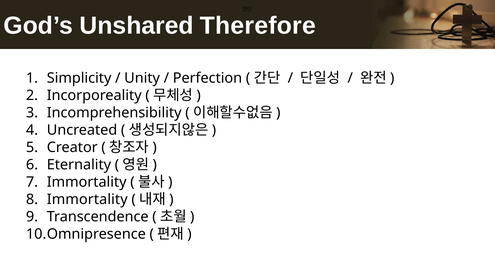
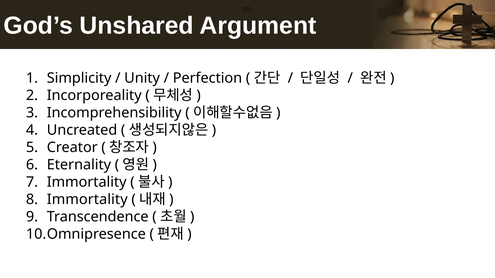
Therefore: Therefore -> Argument
